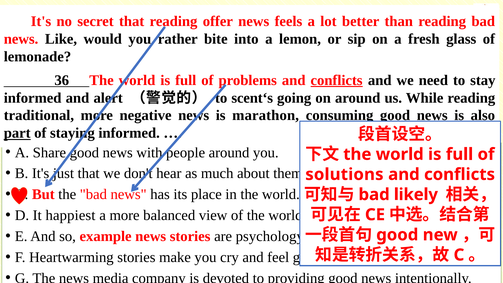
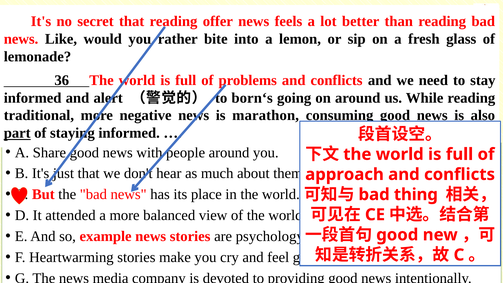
conflicts at (337, 80) underline: present -> none
scent‘s: scent‘s -> born‘s
solutions: solutions -> approach
likely: likely -> thing
happiest: happiest -> attended
